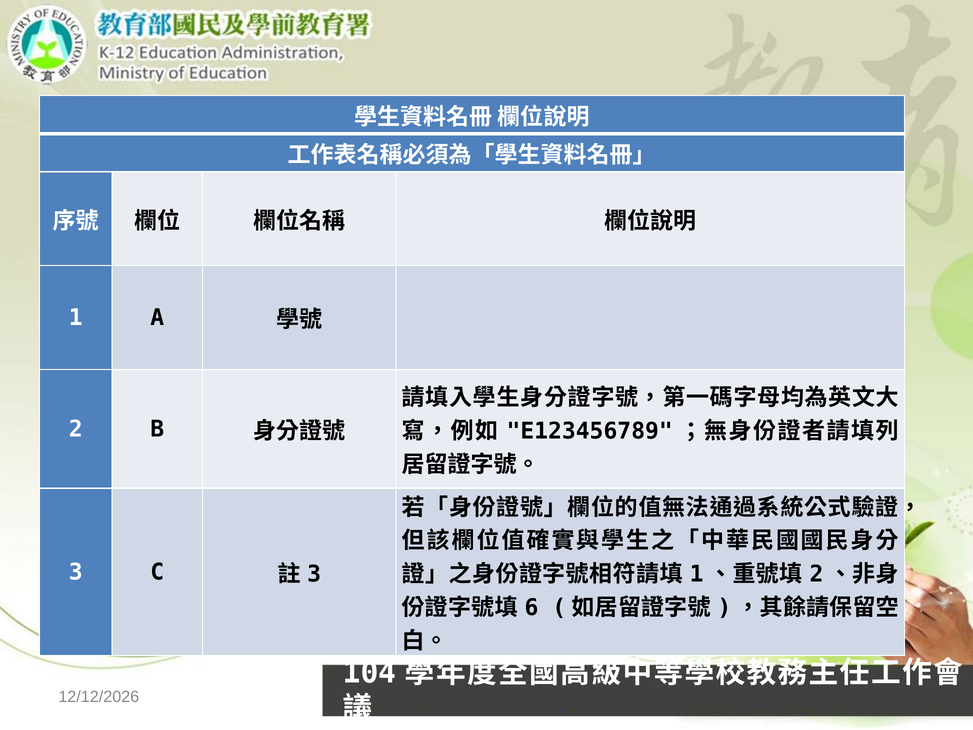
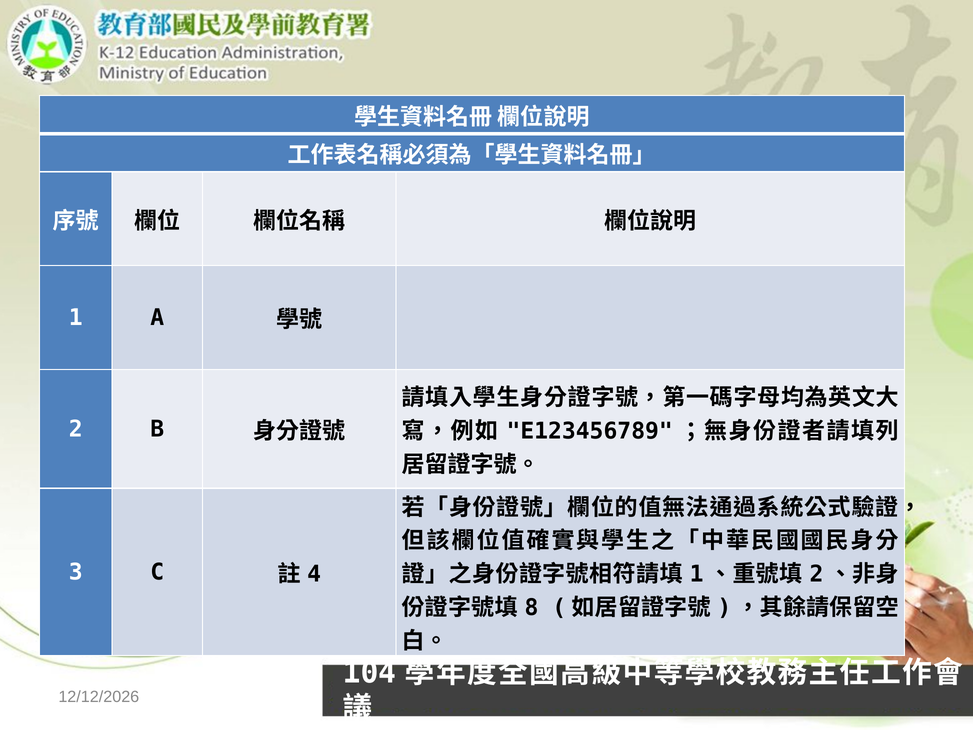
3 at (314, 574): 3 -> 4
6: 6 -> 8
